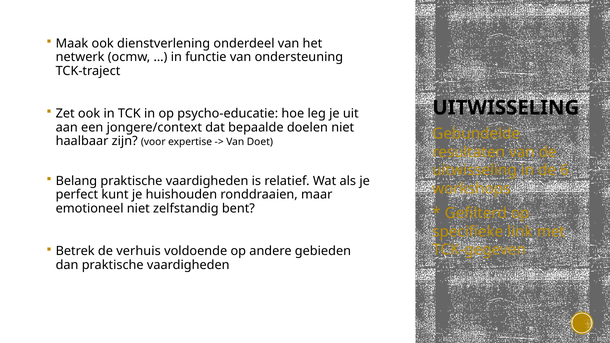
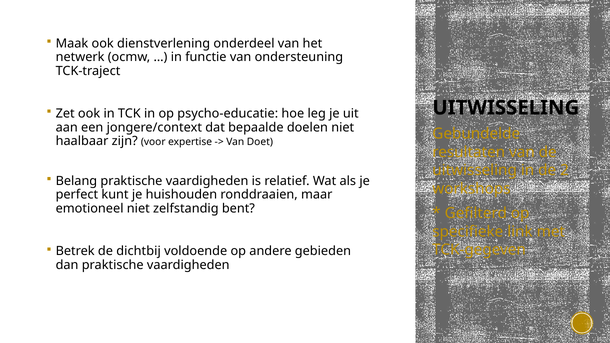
6: 6 -> 2
verhuis: verhuis -> dichtbij
